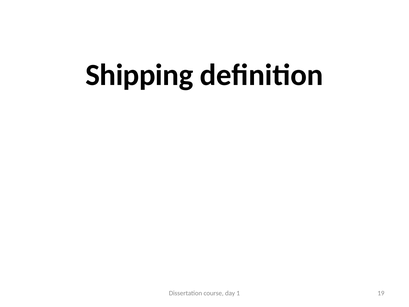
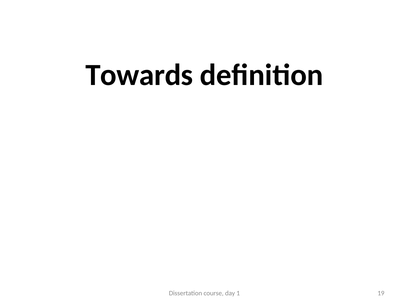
Shipping: Shipping -> Towards
